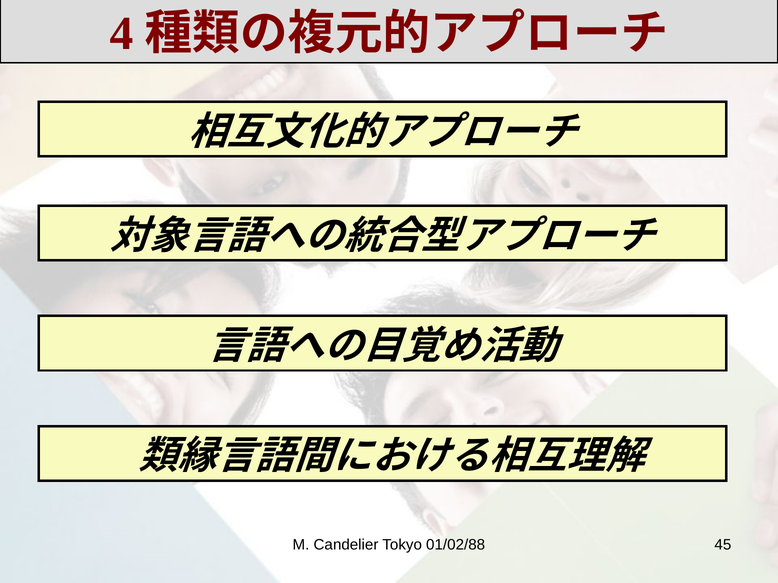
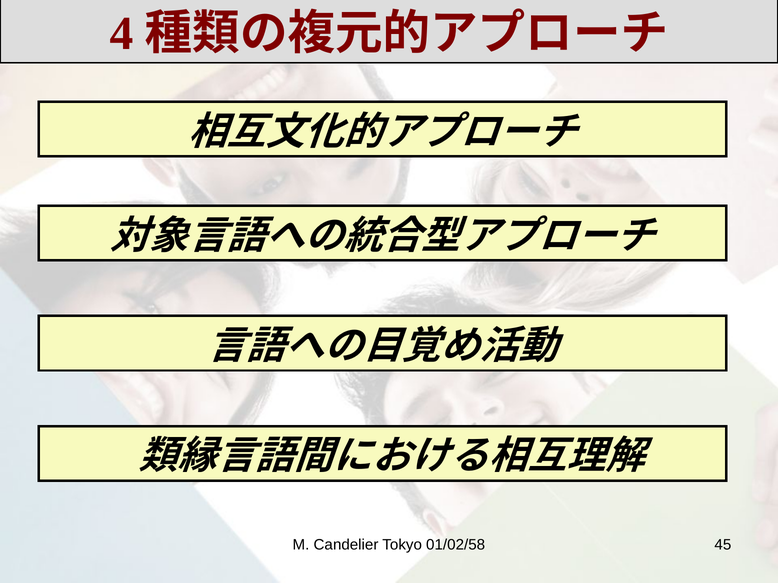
01/02/88: 01/02/88 -> 01/02/58
